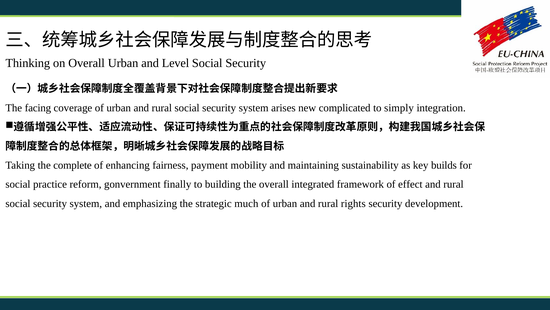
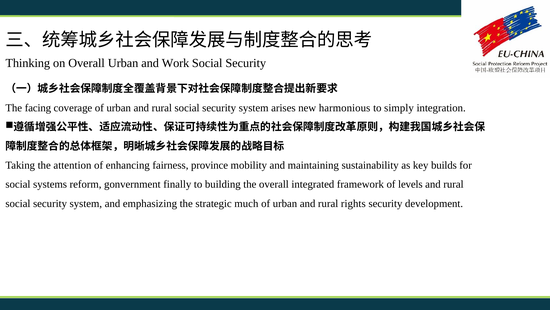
Level: Level -> Work
complicated: complicated -> harmonious
complete: complete -> attention
payment: payment -> province
practice: practice -> systems
effect: effect -> levels
